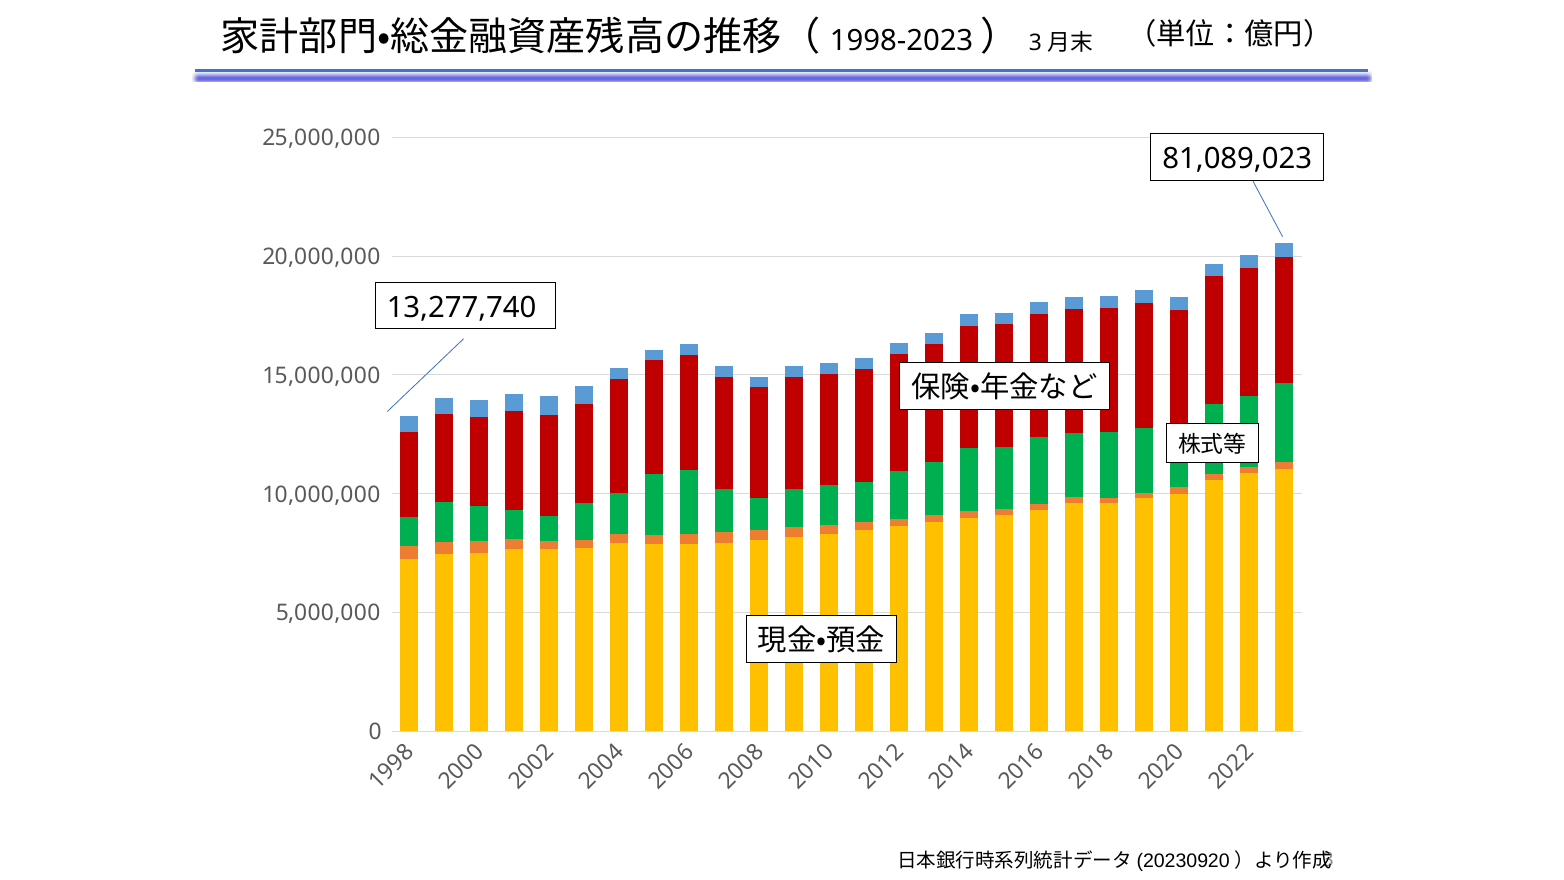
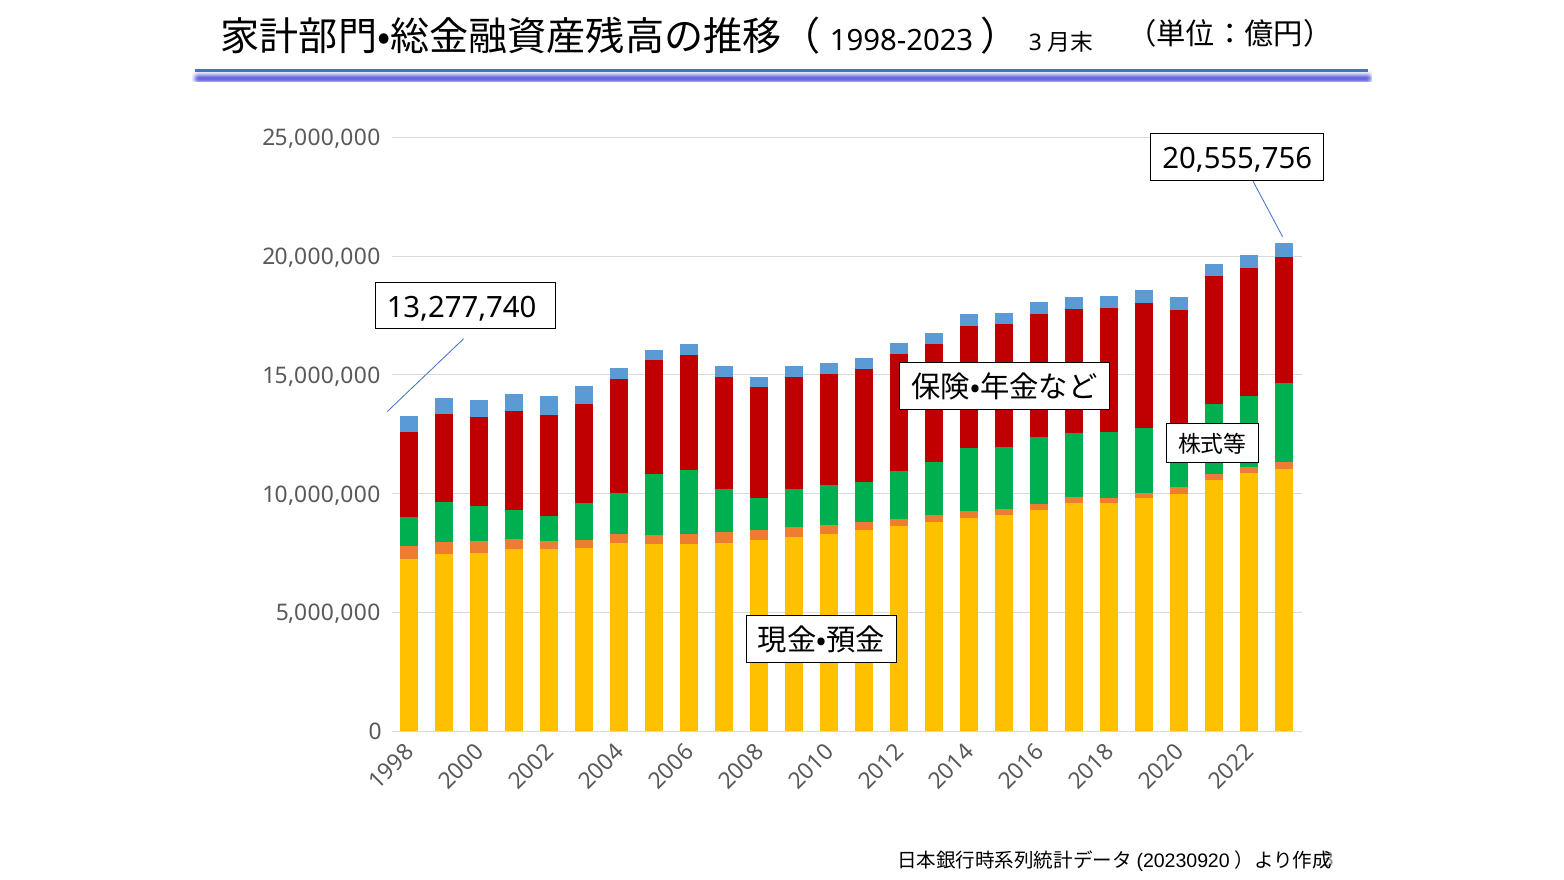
81,089,023: 81,089,023 -> 20,555,756
